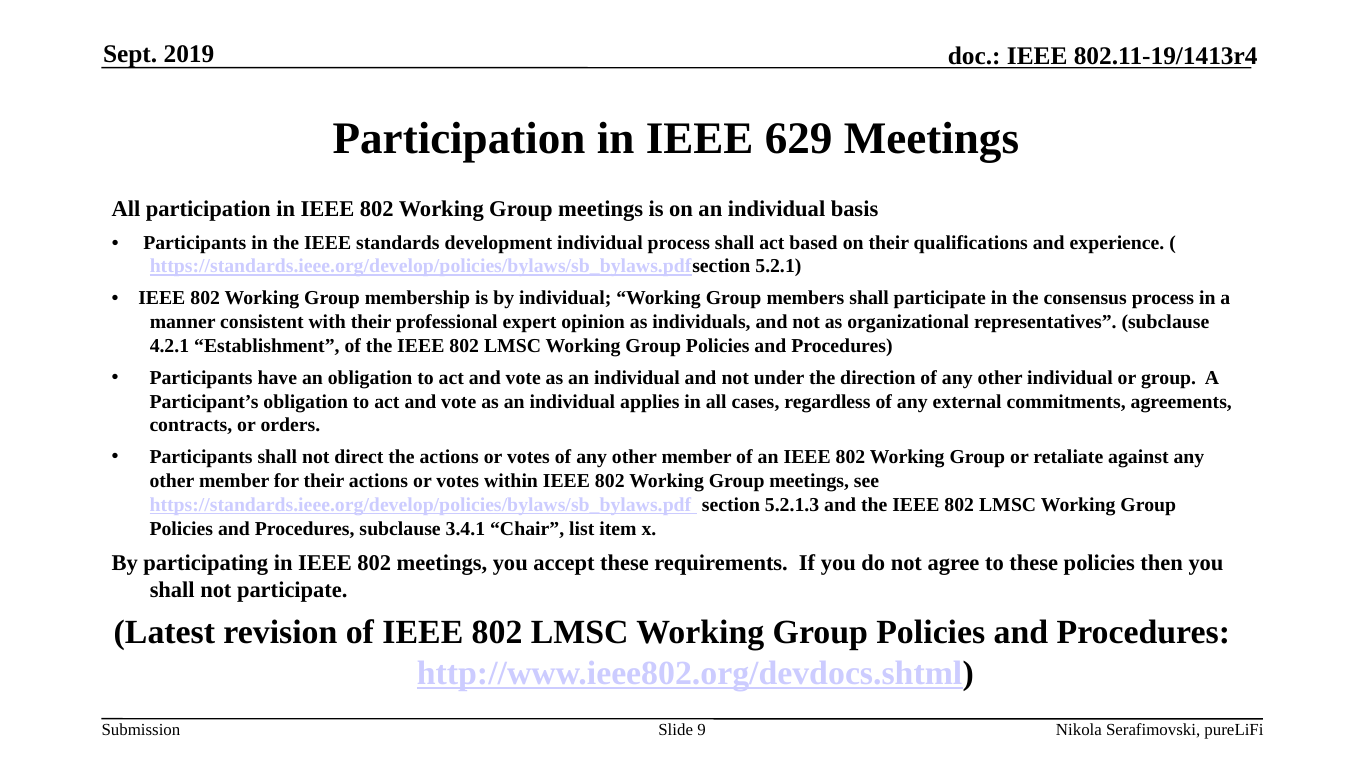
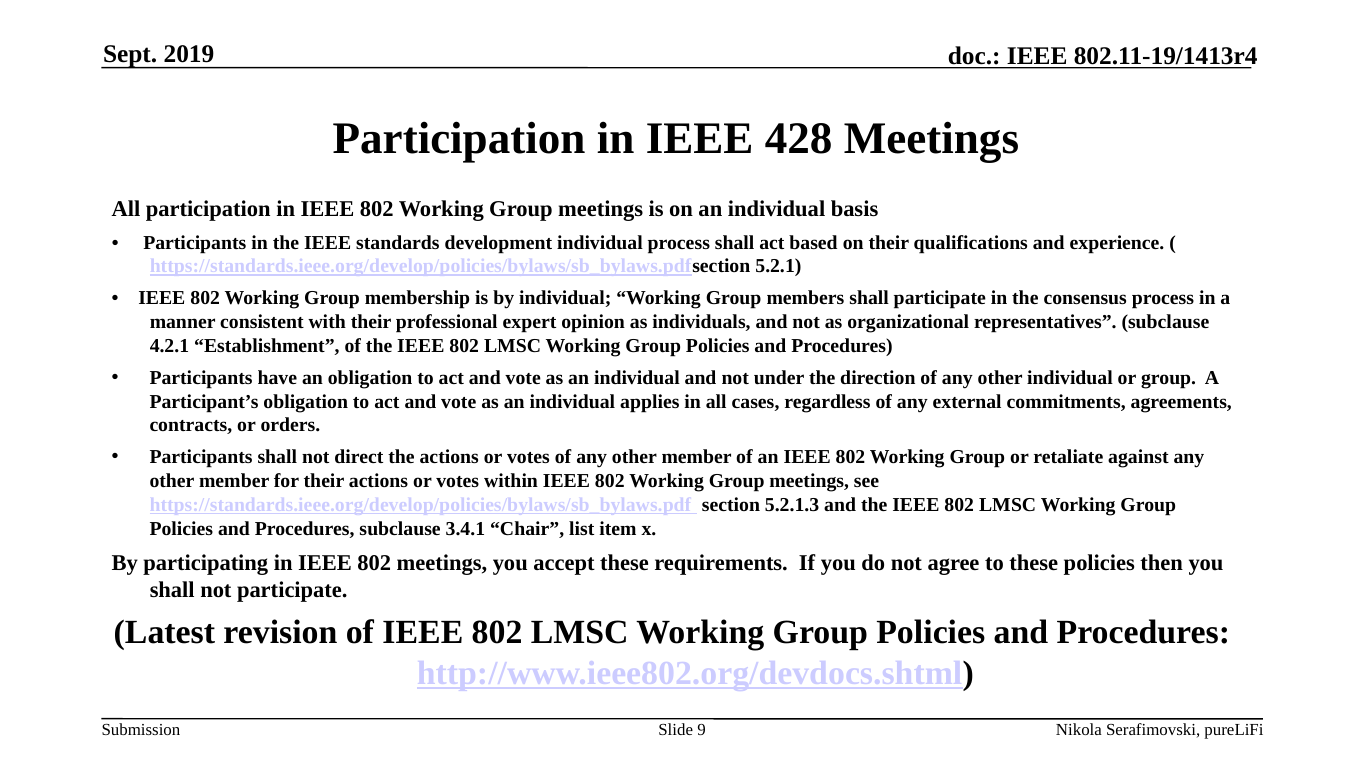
629: 629 -> 428
